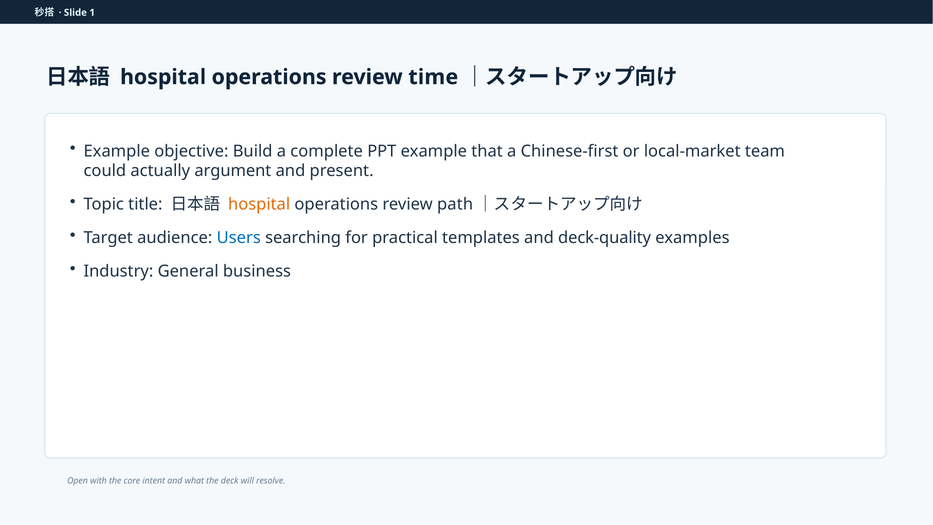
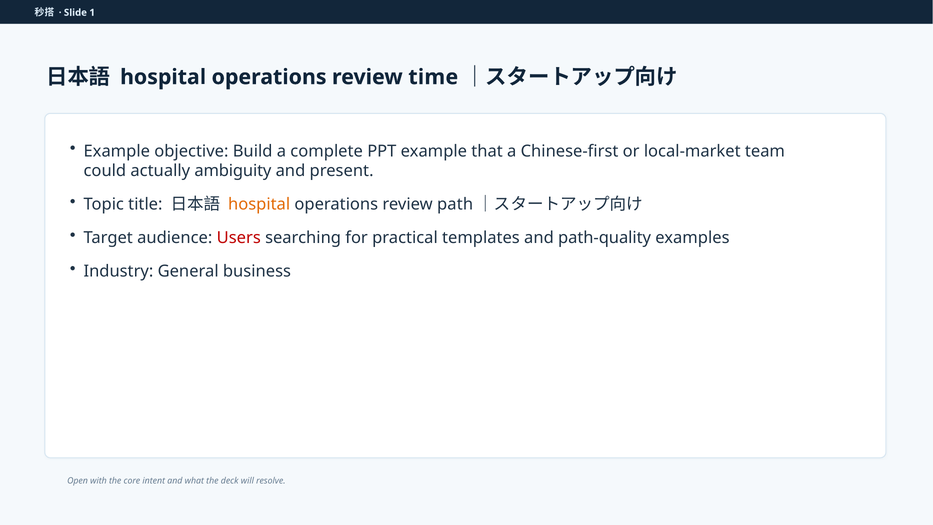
argument: argument -> ambiguity
Users colour: blue -> red
deck-quality: deck-quality -> path-quality
